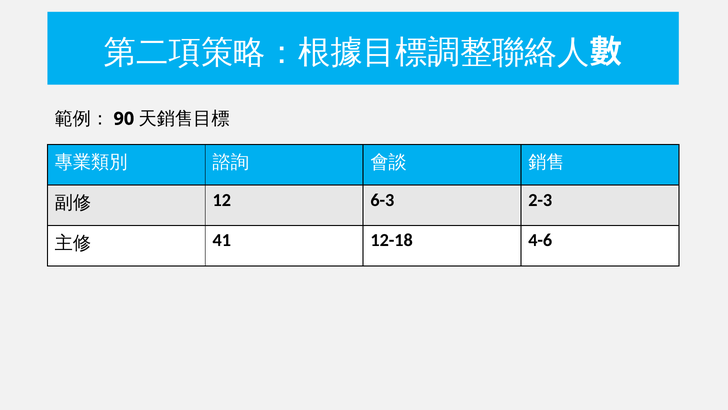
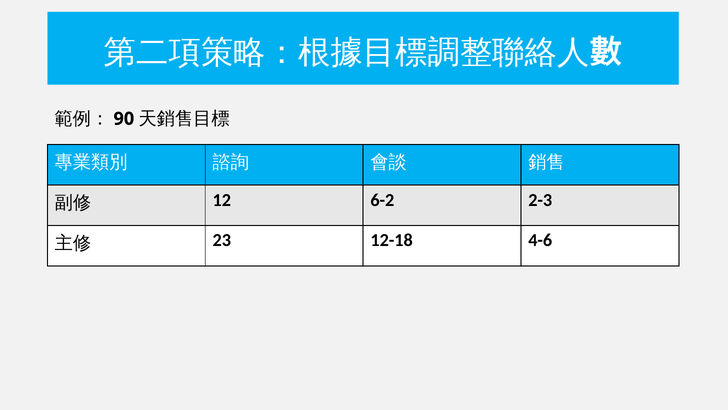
6-3: 6-3 -> 6-2
41: 41 -> 23
